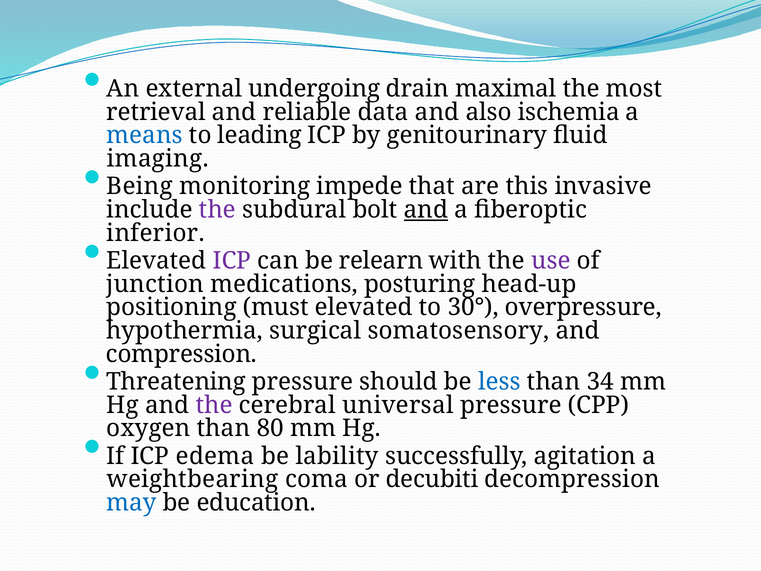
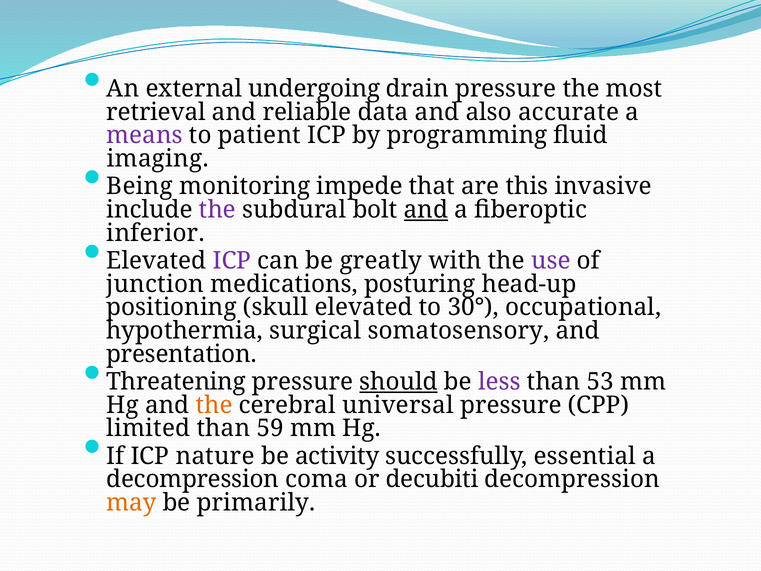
drain maximal: maximal -> pressure
ischemia: ischemia -> accurate
means colour: blue -> purple
leading: leading -> patient
genitourinary: genitourinary -> programming
relearn: relearn -> greatly
must: must -> skull
overpressure: overpressure -> occupational
compression: compression -> presentation
should underline: none -> present
less colour: blue -> purple
34: 34 -> 53
the at (214, 405) colour: purple -> orange
oxygen: oxygen -> limited
80: 80 -> 59
edema: edema -> nature
lability: lability -> activity
agitation: agitation -> essential
weightbearing at (193, 479): weightbearing -> decompression
may colour: blue -> orange
education: education -> primarily
